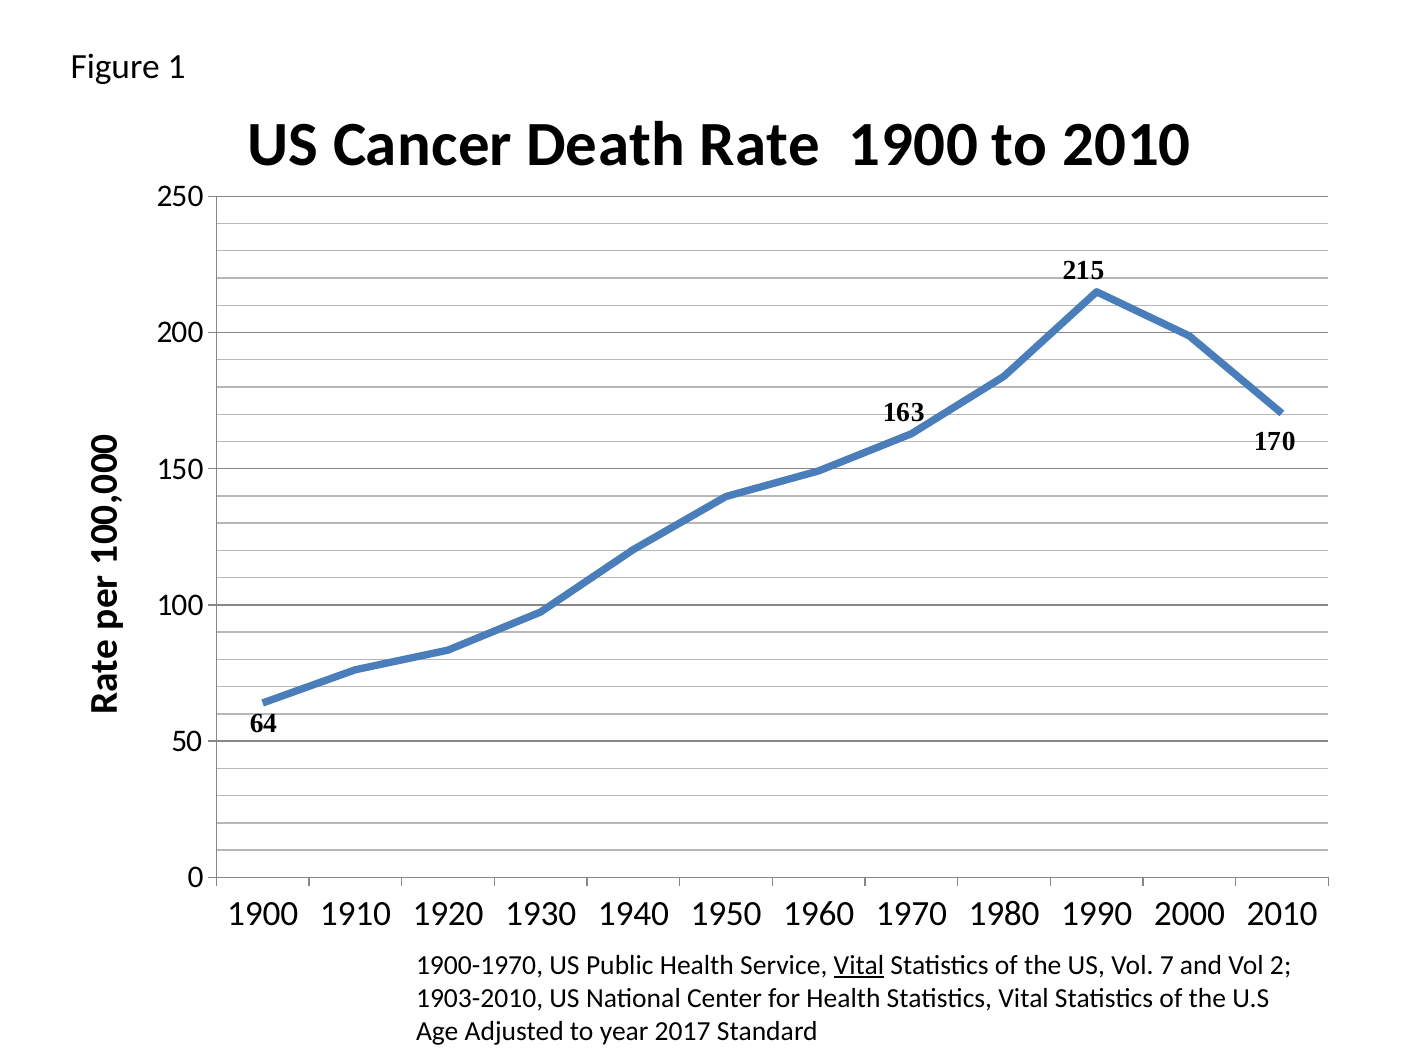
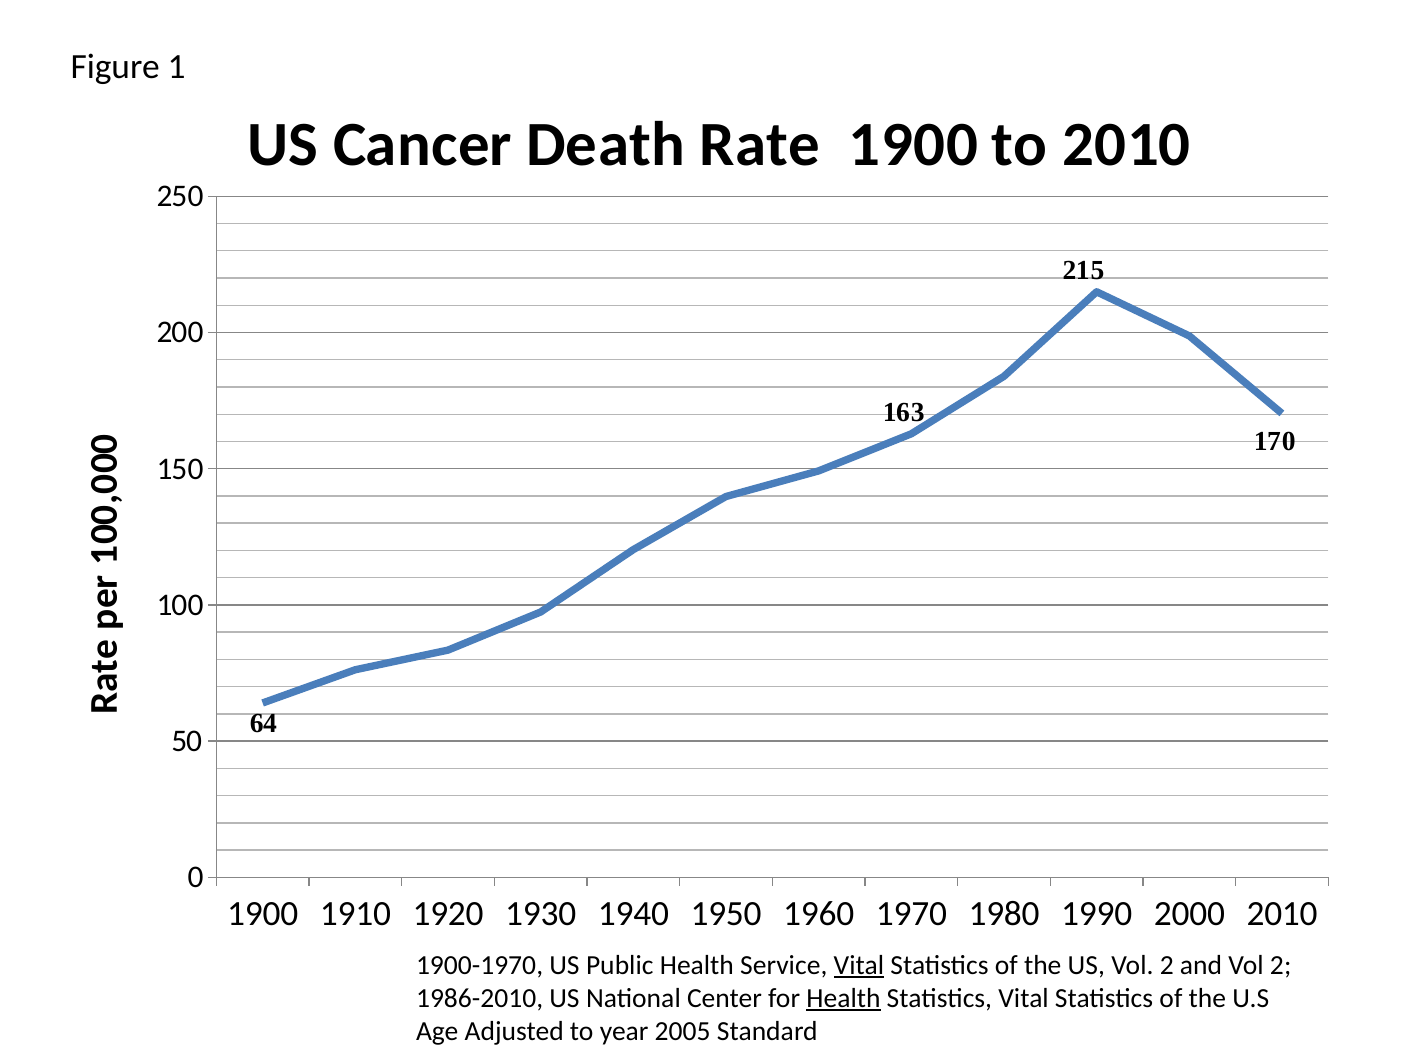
US Vol 7: 7 -> 2
1903-2010: 1903-2010 -> 1986-2010
Health at (843, 998) underline: none -> present
2017: 2017 -> 2005
